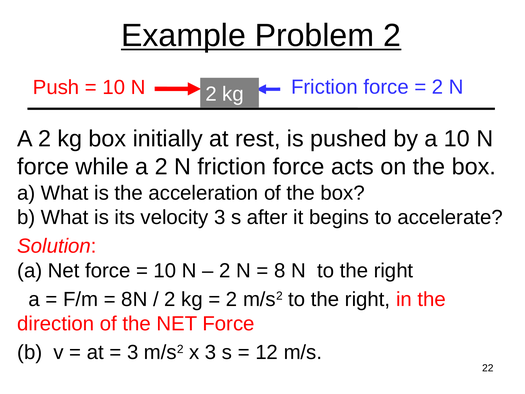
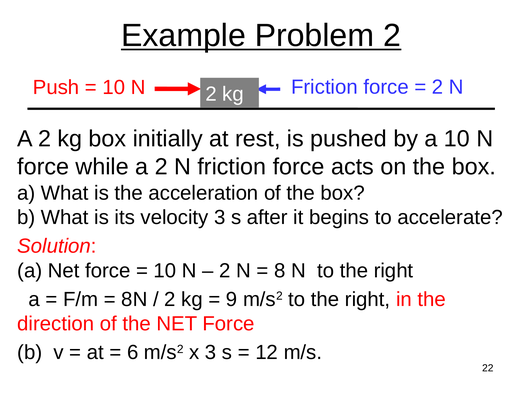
2 at (232, 299): 2 -> 9
3 at (133, 352): 3 -> 6
